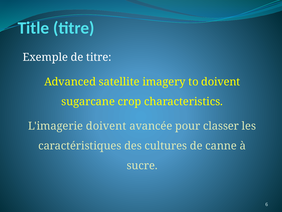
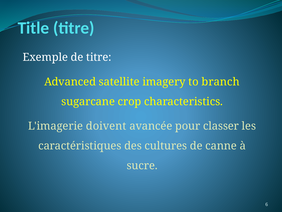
to doivent: doivent -> branch
